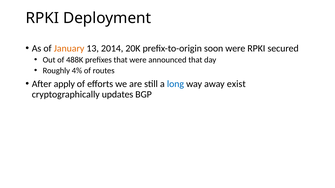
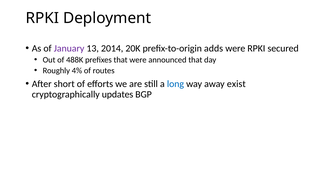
January colour: orange -> purple
soon: soon -> adds
apply: apply -> short
